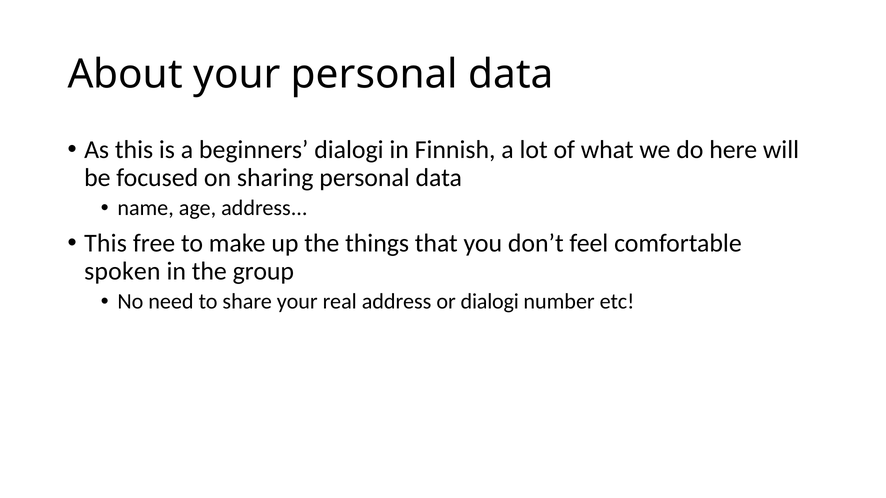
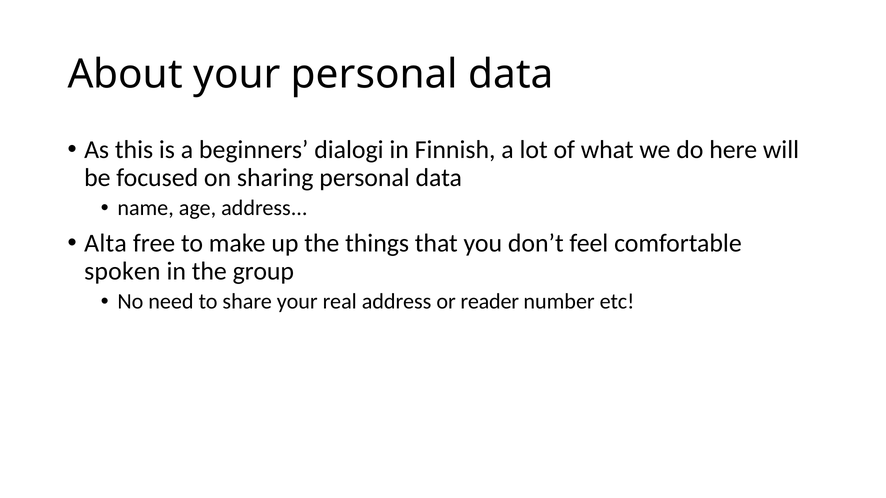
This at (106, 243): This -> Alta
or dialogi: dialogi -> reader
